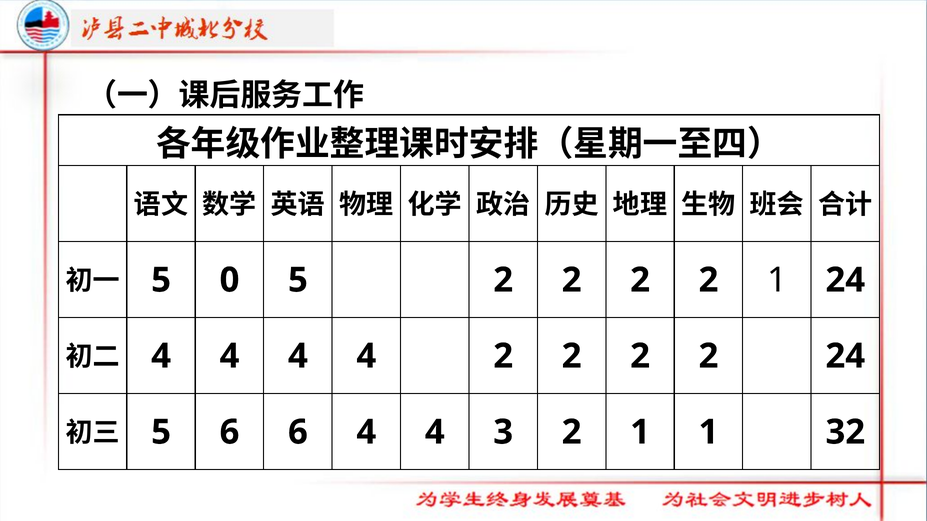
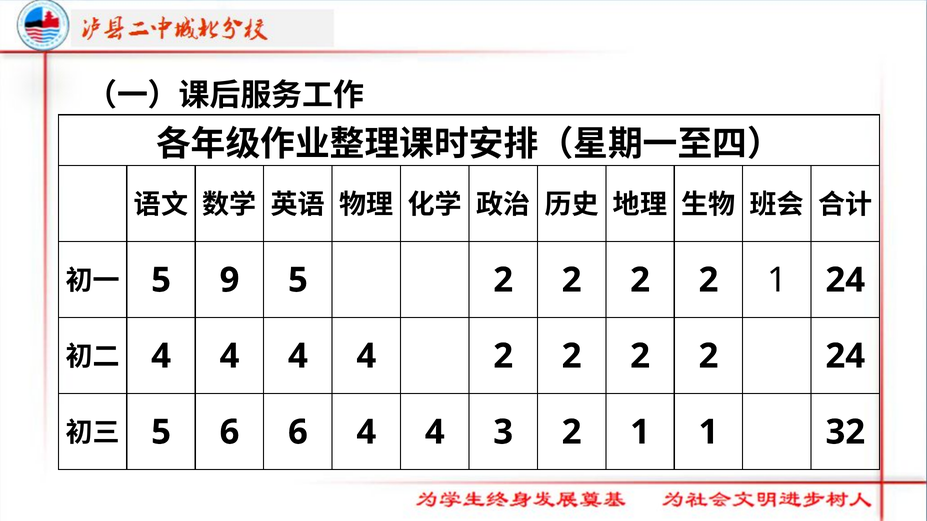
0: 0 -> 9
